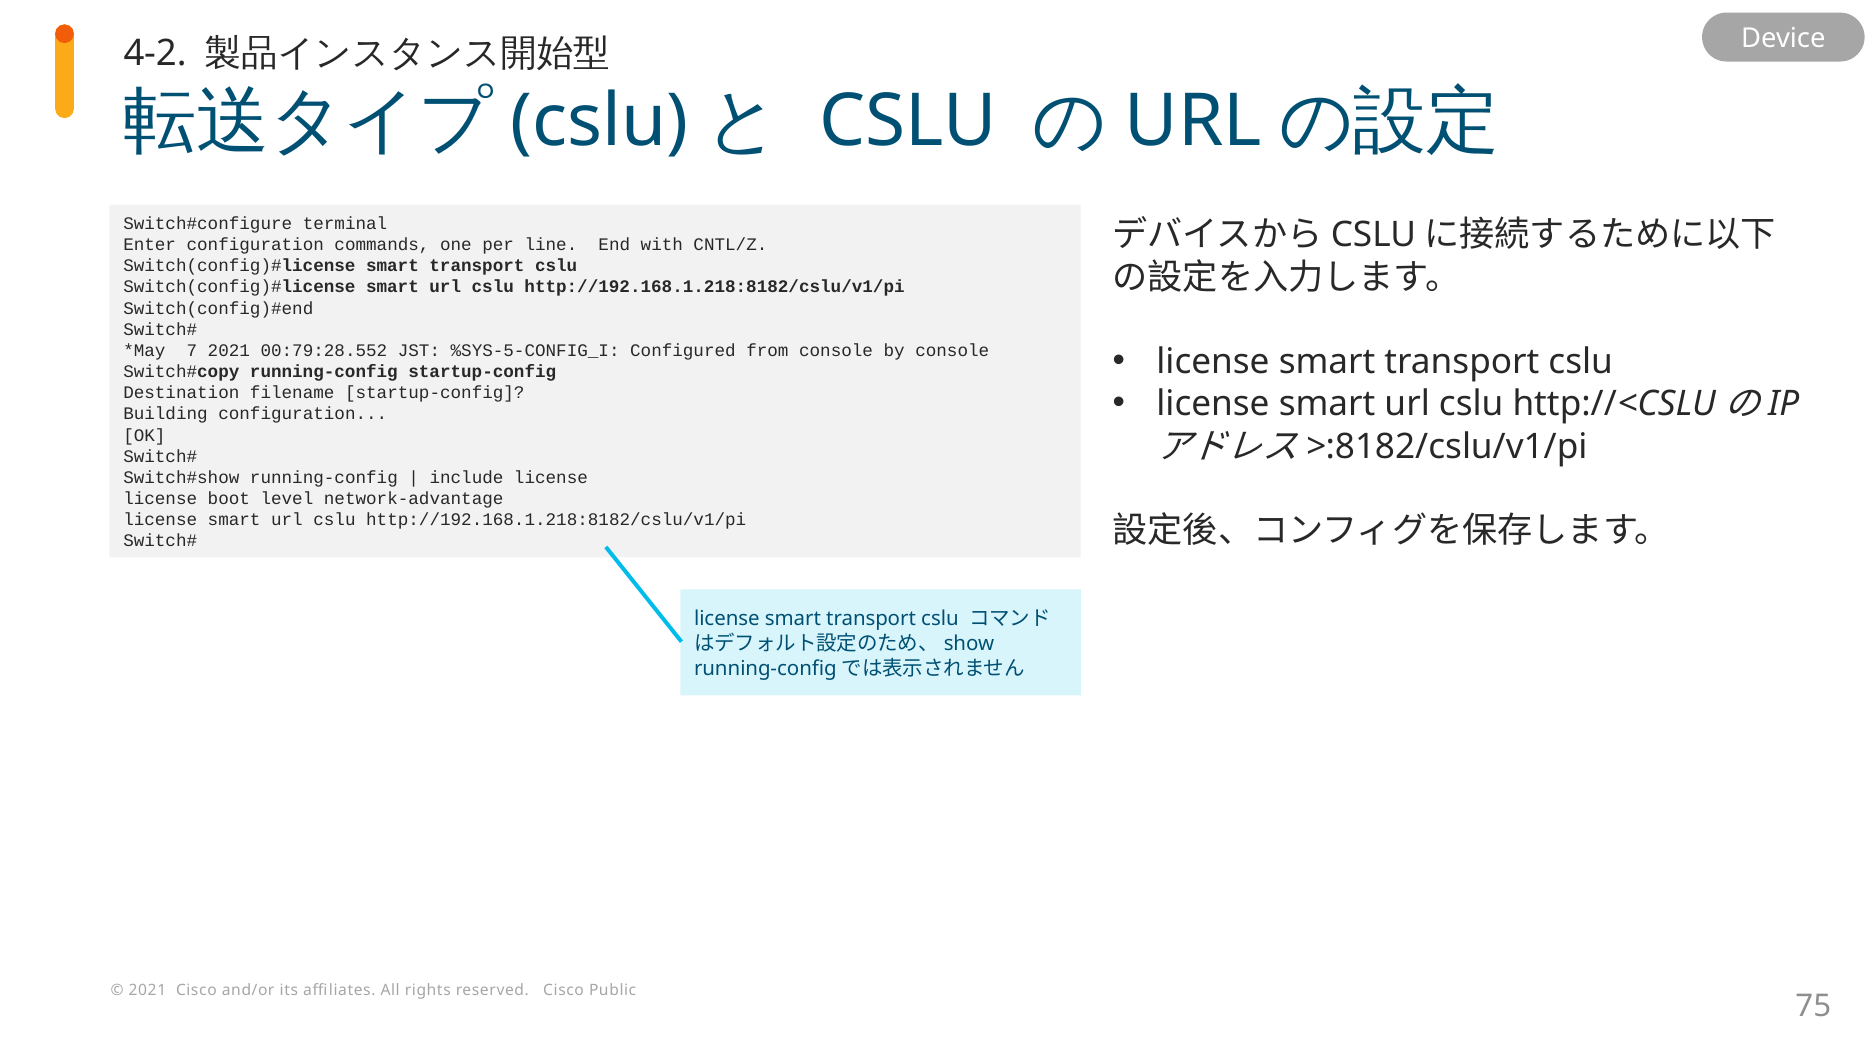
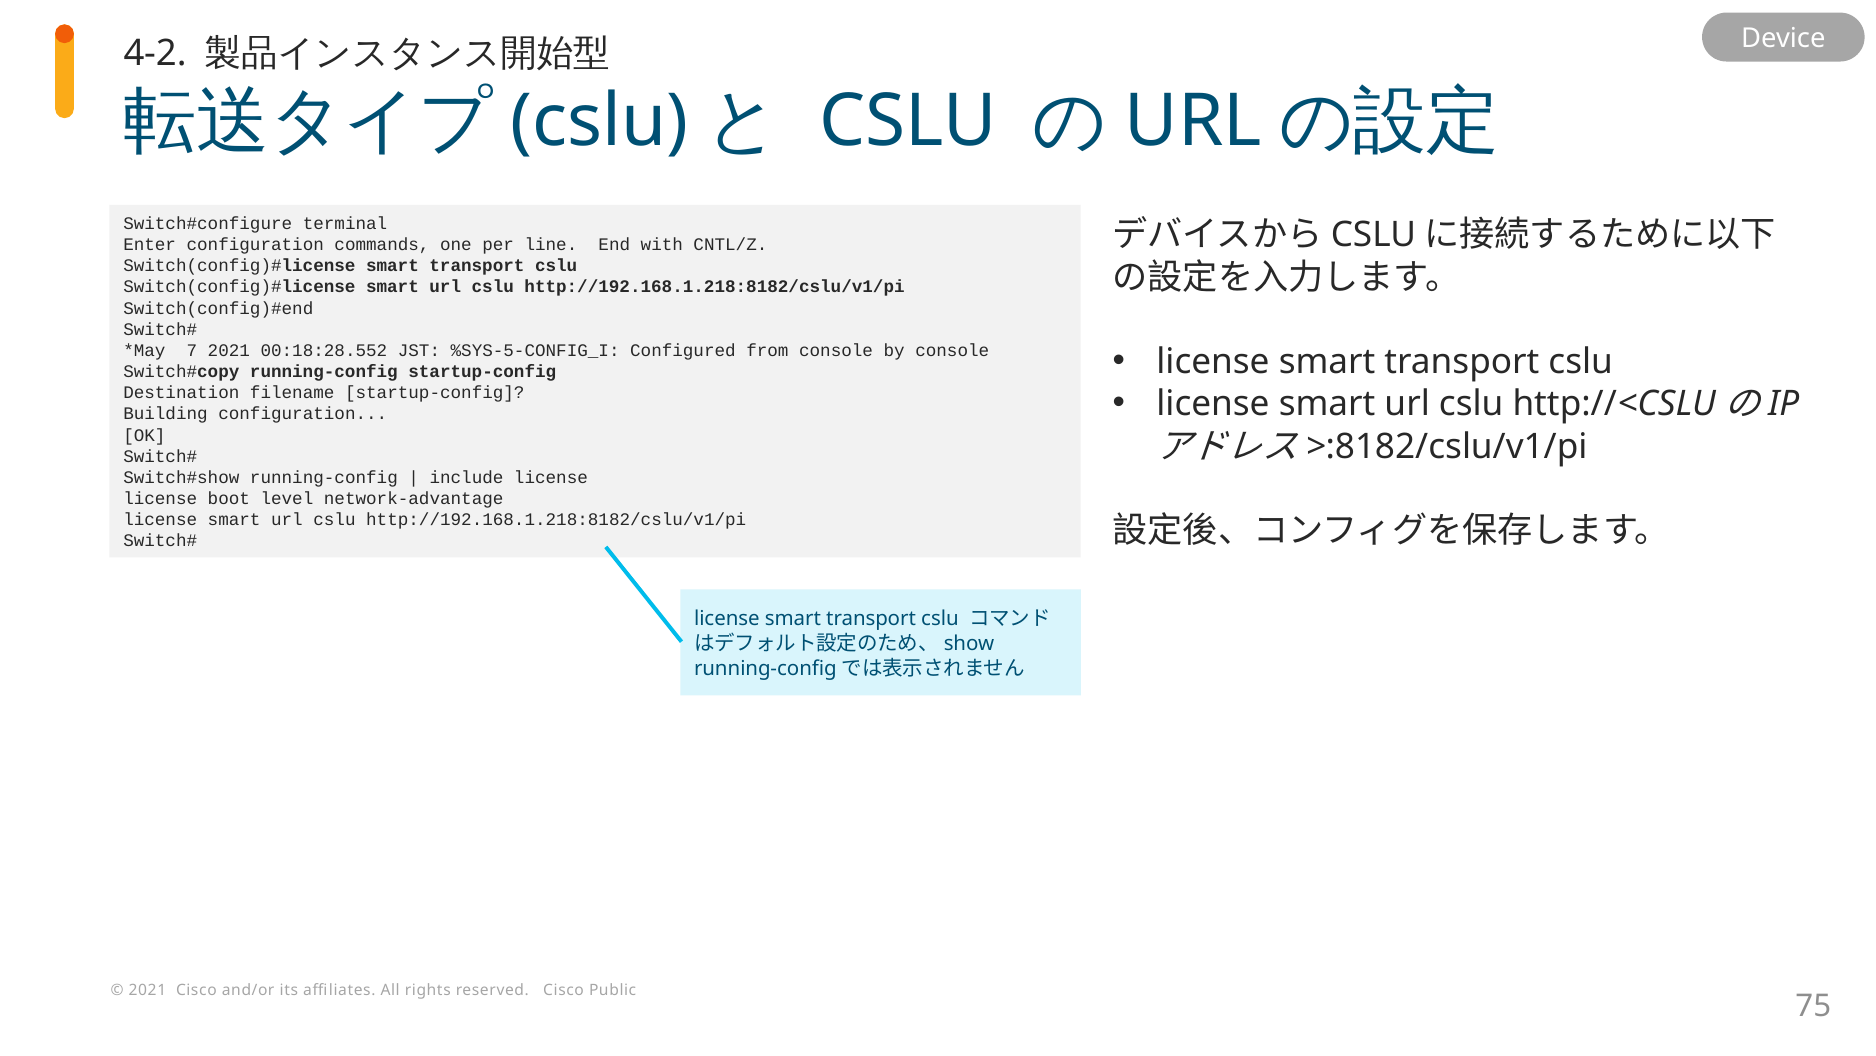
00:79:28.552: 00:79:28.552 -> 00:18:28.552
